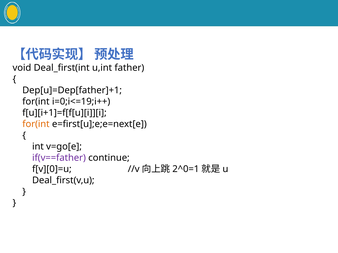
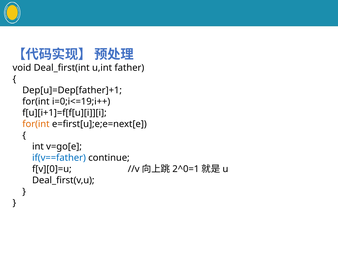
if(v==father colour: purple -> blue
